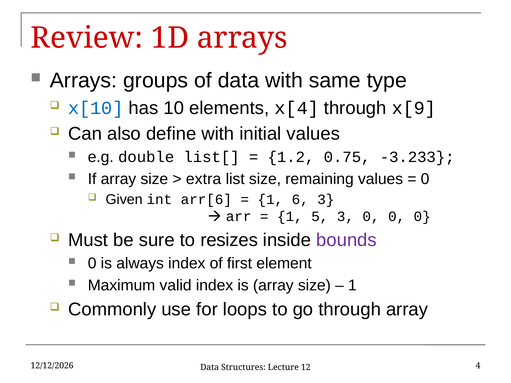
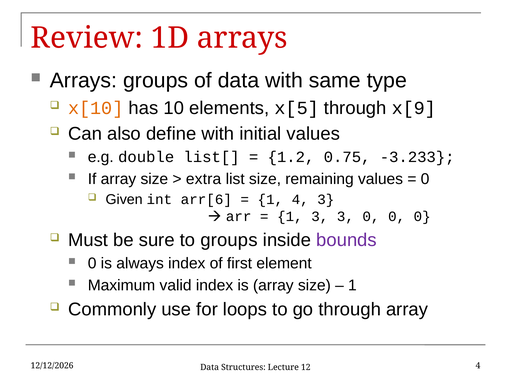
x[10 colour: blue -> orange
x[4: x[4 -> x[5
1 6: 6 -> 4
1 5: 5 -> 3
to resizes: resizes -> groups
